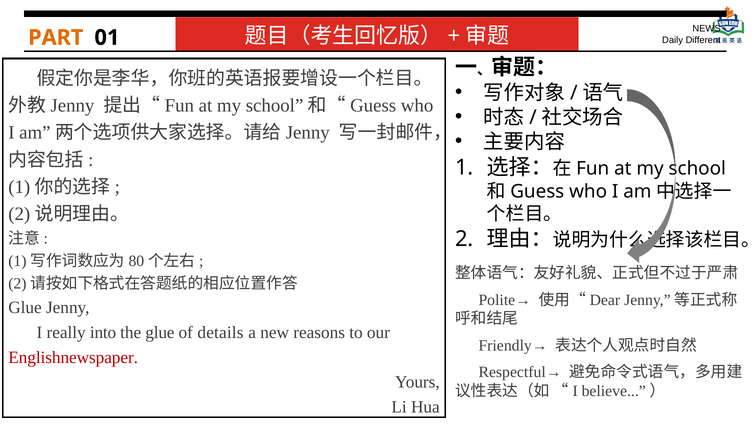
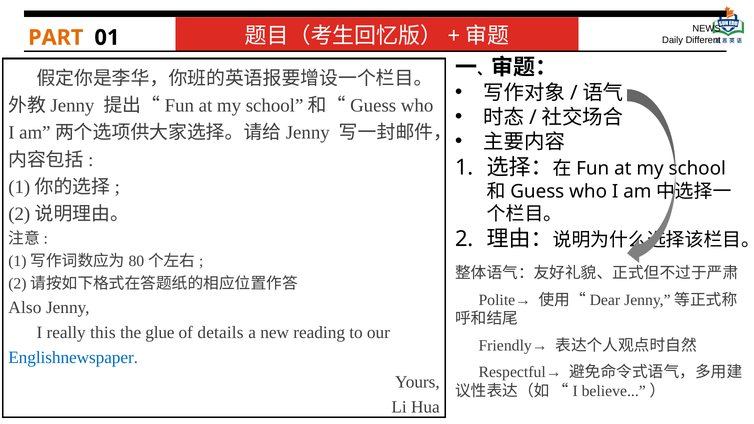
Glue at (25, 308): Glue -> Also
into: into -> this
reasons: reasons -> reading
Englishnewspaper colour: red -> blue
